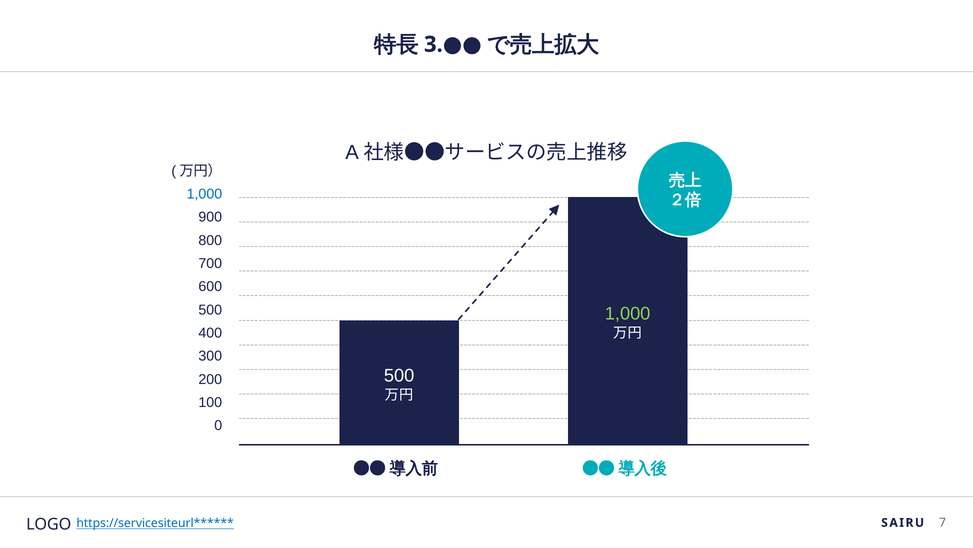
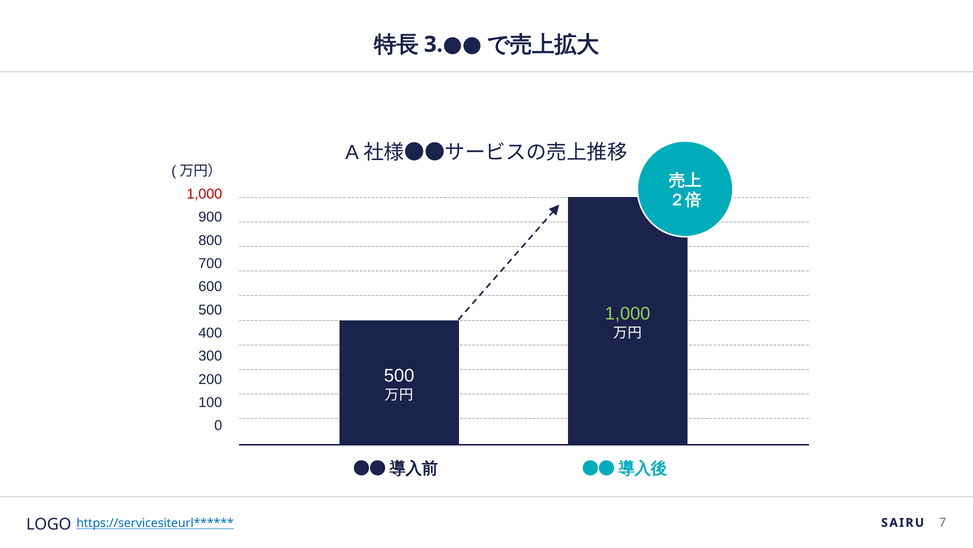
1,000 at (204, 194) colour: blue -> red
